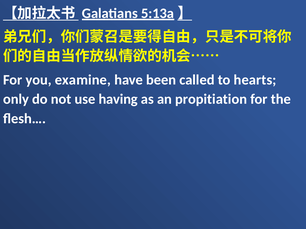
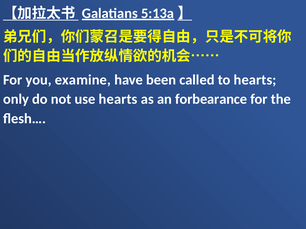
use having: having -> hearts
propitiation: propitiation -> forbearance
